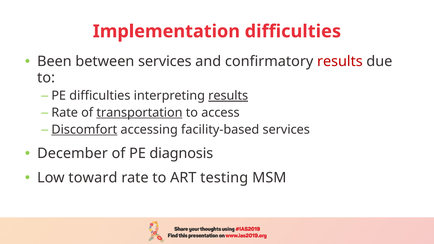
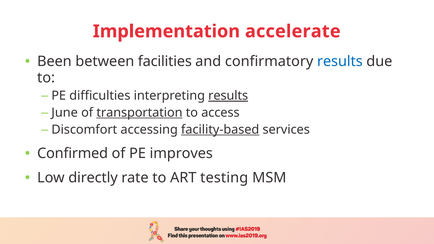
Implementation difficulties: difficulties -> accelerate
between services: services -> facilities
results at (340, 61) colour: red -> blue
Rate at (65, 113): Rate -> June
Discomfort underline: present -> none
facility-based underline: none -> present
December: December -> Confirmed
diagnosis: diagnosis -> improves
toward: toward -> directly
